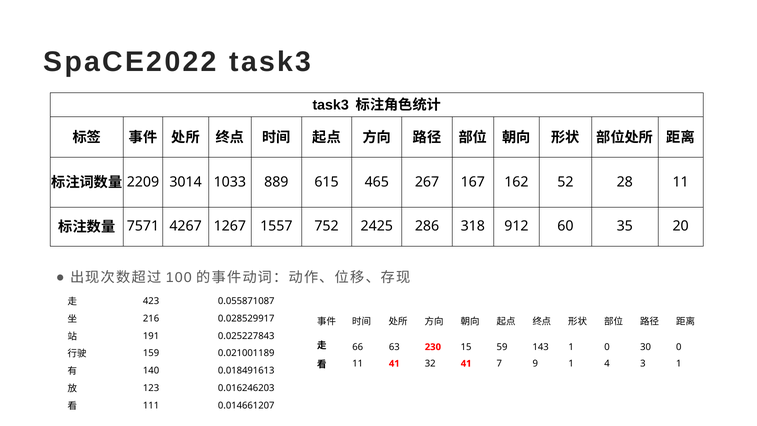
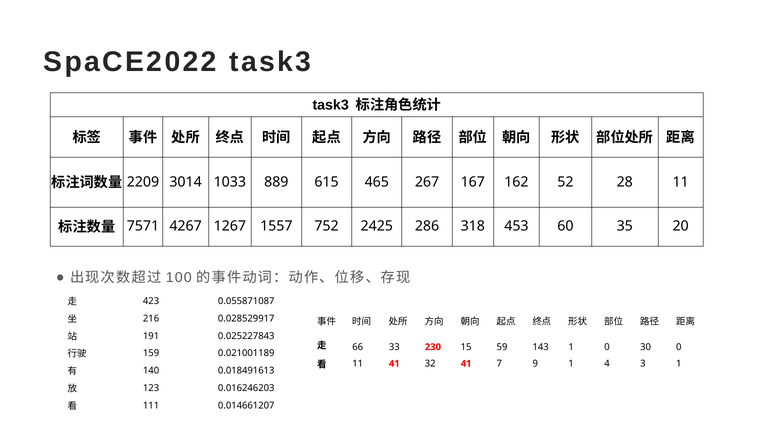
912: 912 -> 453
63: 63 -> 33
